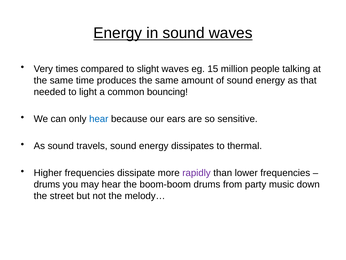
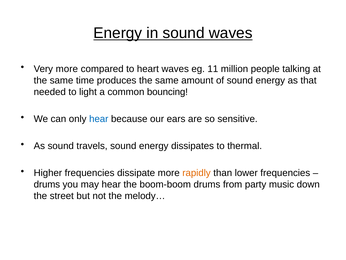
Very times: times -> more
slight: slight -> heart
15: 15 -> 11
rapidly colour: purple -> orange
